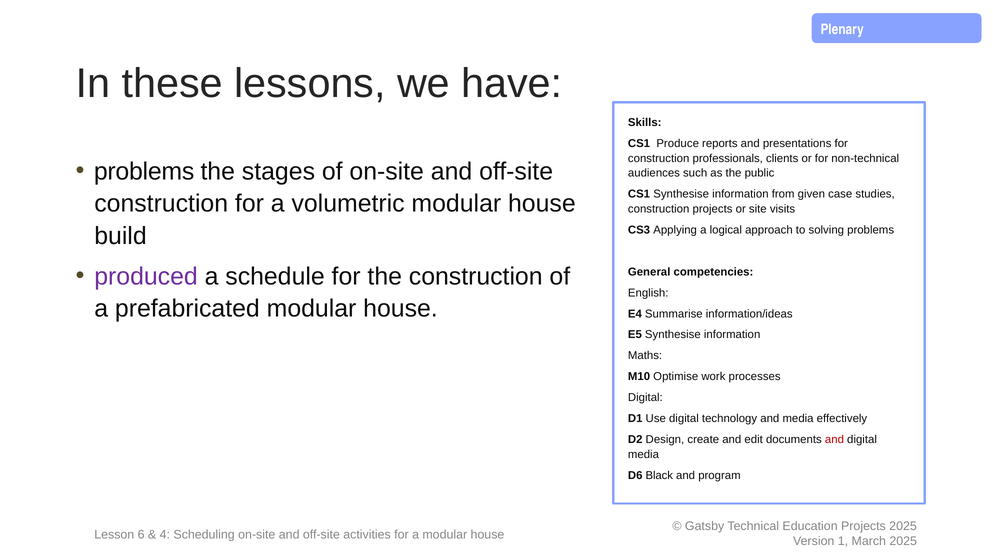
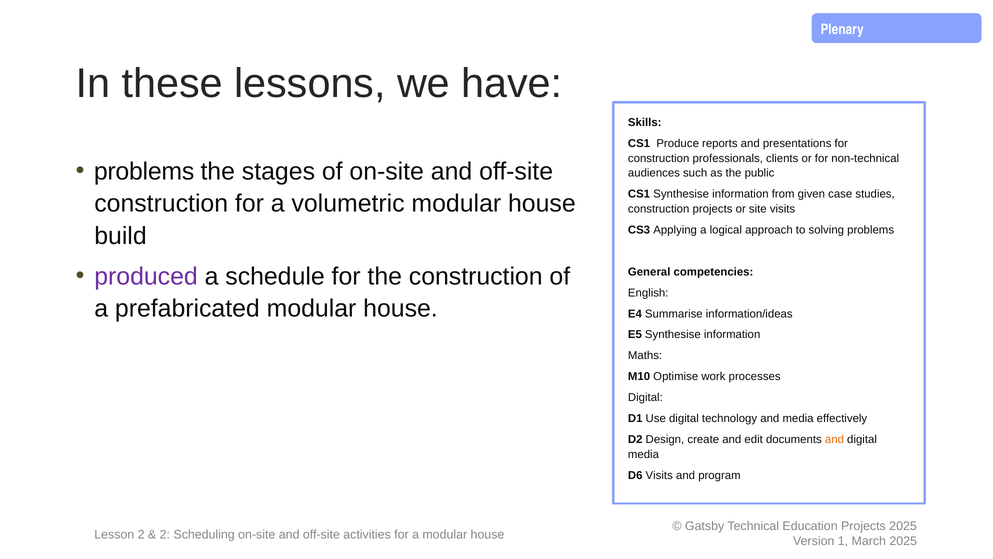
and at (834, 439) colour: red -> orange
D6 Black: Black -> Visits
Lesson 6: 6 -> 2
4 at (165, 534): 4 -> 2
